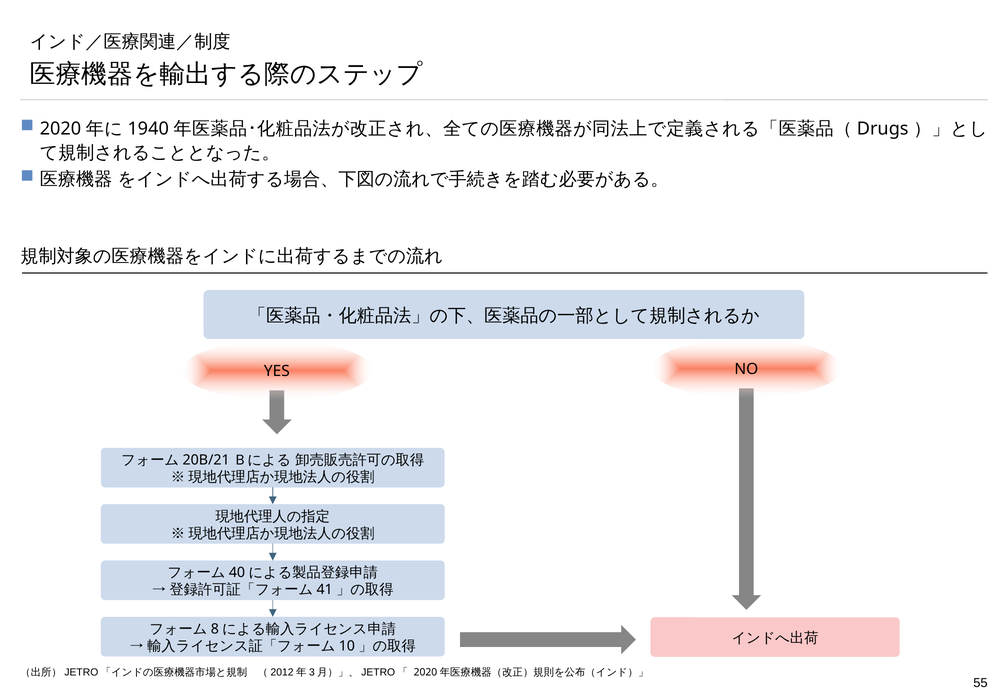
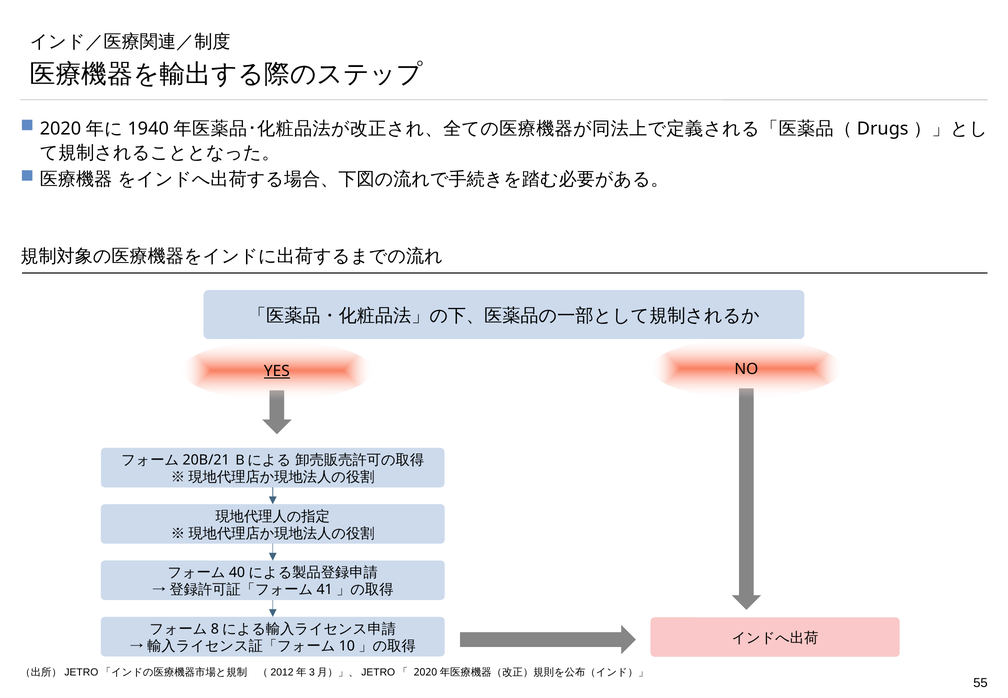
YES underline: none -> present
